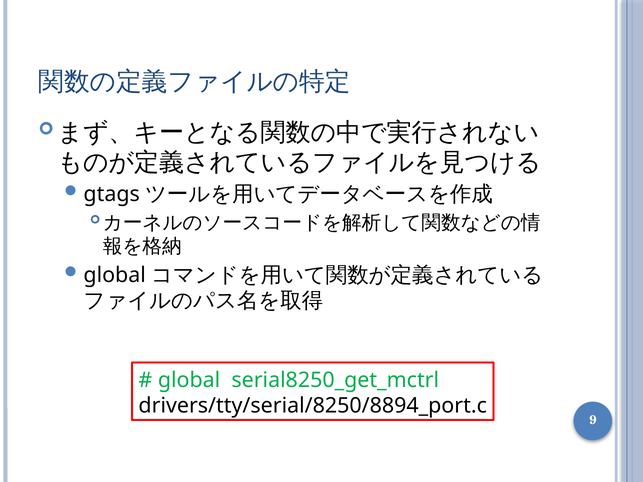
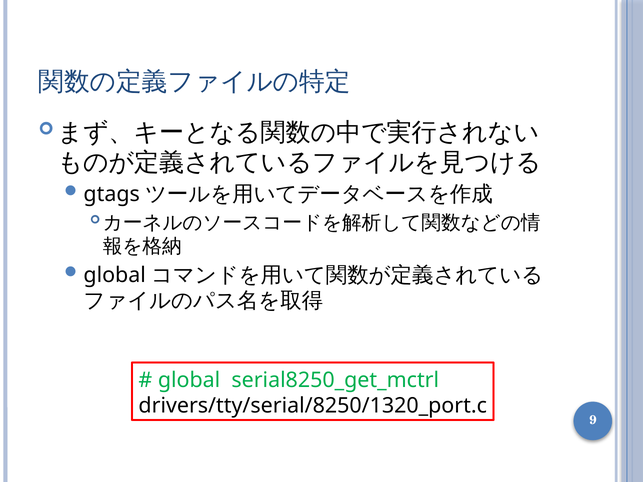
drivers/tty/serial/8250/8894_port.c: drivers/tty/serial/8250/8894_port.c -> drivers/tty/serial/8250/1320_port.c
